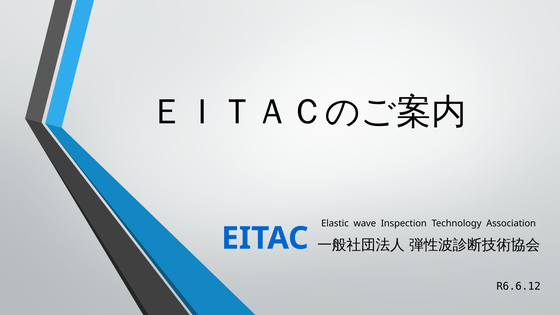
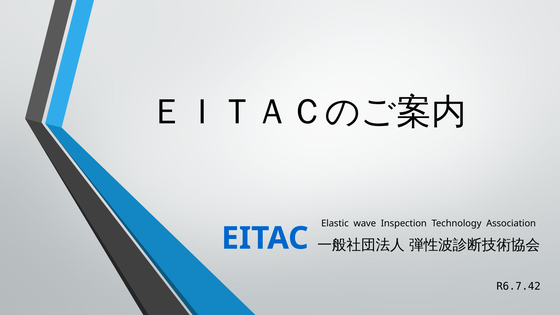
R6.6.12: R6.6.12 -> R6.7.42
